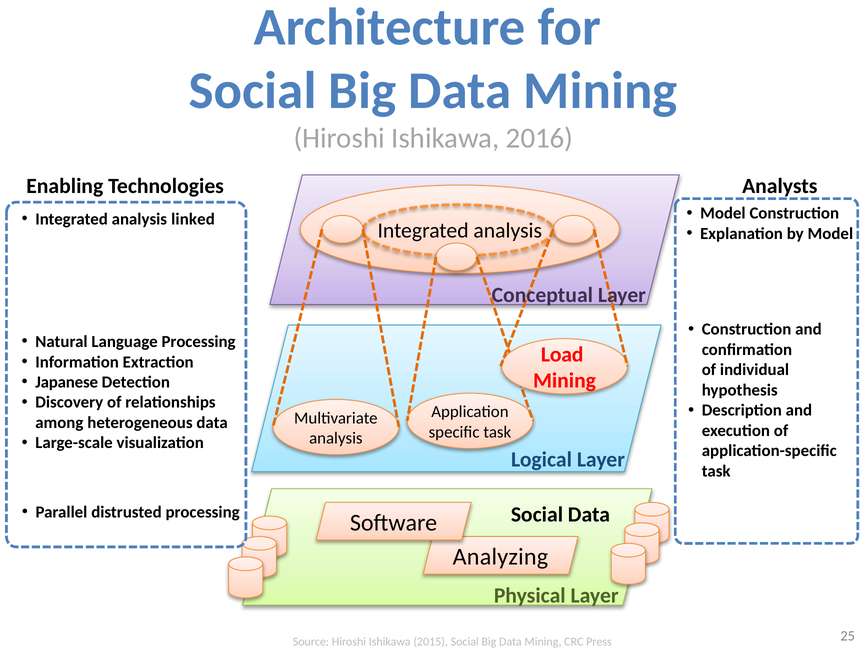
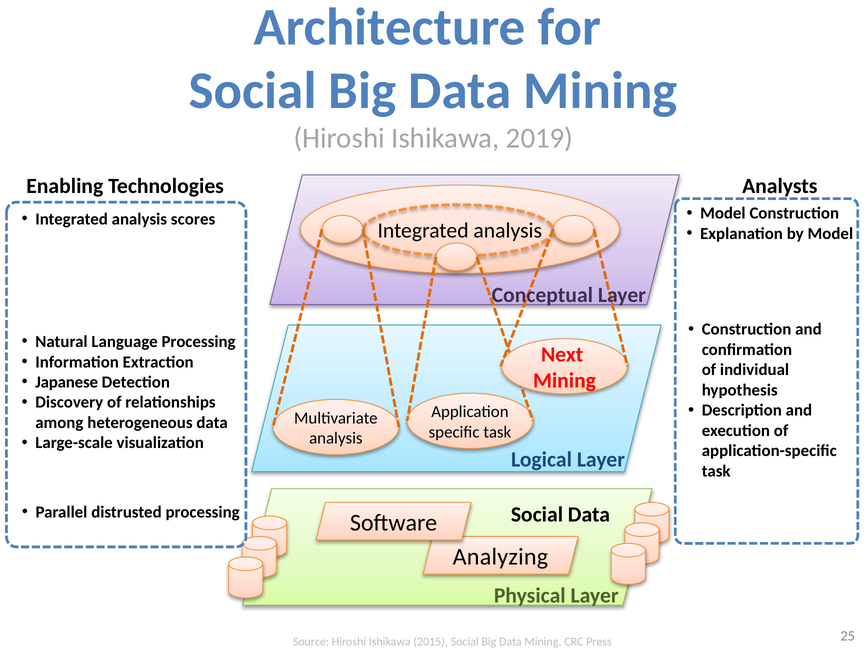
2016: 2016 -> 2019
linked: linked -> scores
Load: Load -> Next
